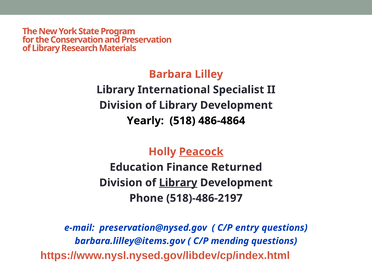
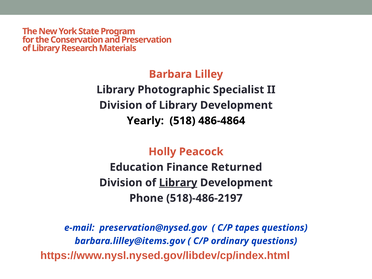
International: International -> Photographic
Peacock underline: present -> none
entry: entry -> tapes
mending: mending -> ordinary
